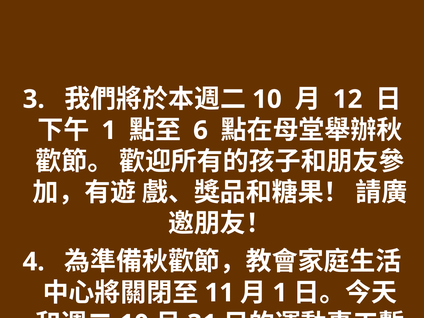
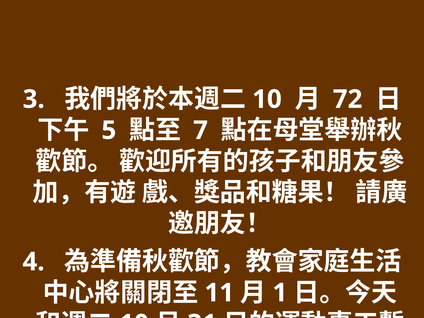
12: 12 -> 72
1 at (109, 130): 1 -> 5
6: 6 -> 7
